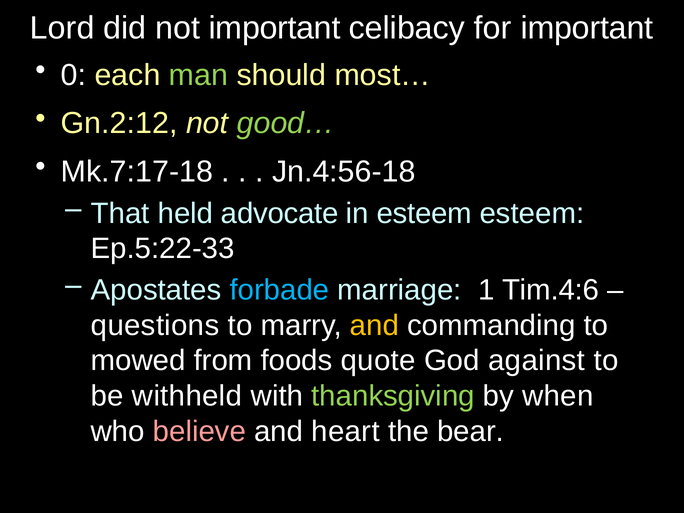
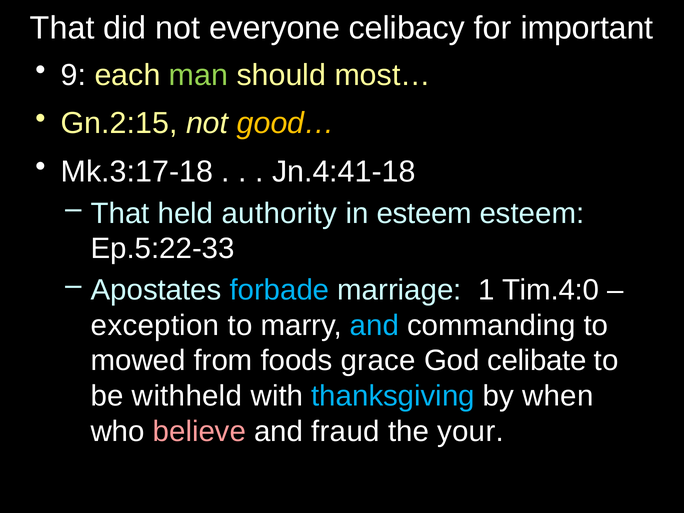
Lord at (62, 28): Lord -> That
not important: important -> everyone
0: 0 -> 9
Gn.2:12: Gn.2:12 -> Gn.2:15
good… colour: light green -> yellow
Mk.7:17-18: Mk.7:17-18 -> Mk.3:17-18
Jn.4:56-18: Jn.4:56-18 -> Jn.4:41-18
advocate: advocate -> authority
Tim.4:6: Tim.4:6 -> Tim.4:0
questions: questions -> exception
and at (374, 325) colour: yellow -> light blue
quote: quote -> grace
against: against -> celibate
thanksgiving colour: light green -> light blue
heart: heart -> fraud
bear: bear -> your
